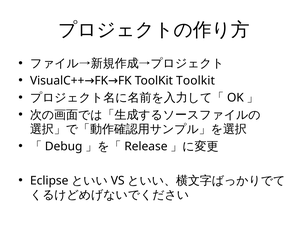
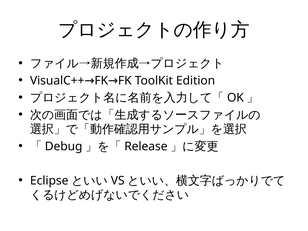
ToolKit Toolkit: Toolkit -> Edition
